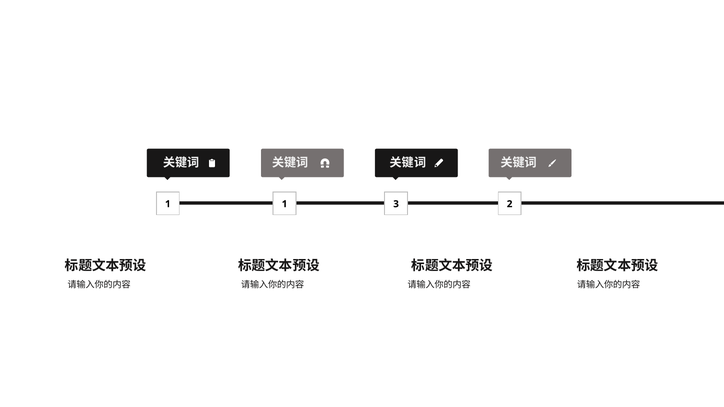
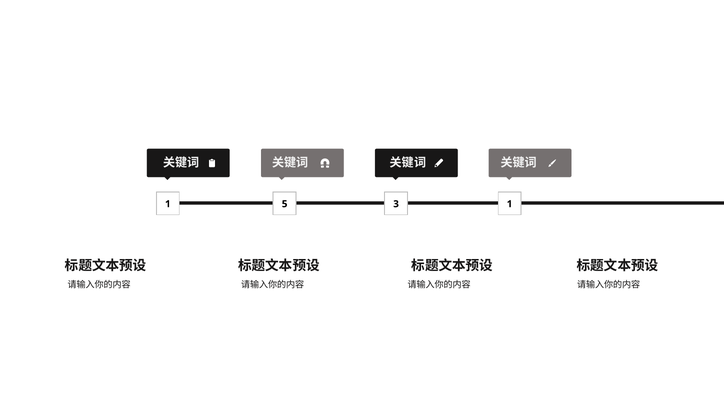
1 1: 1 -> 5
3 2: 2 -> 1
